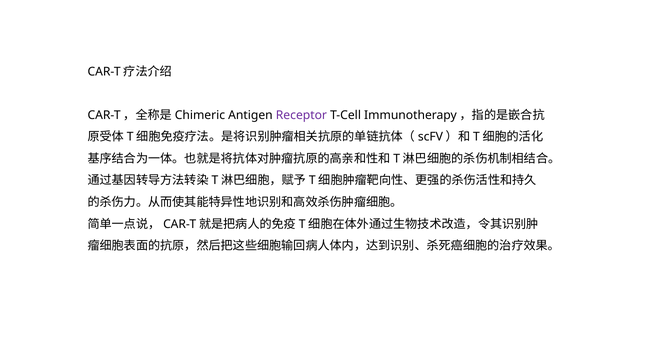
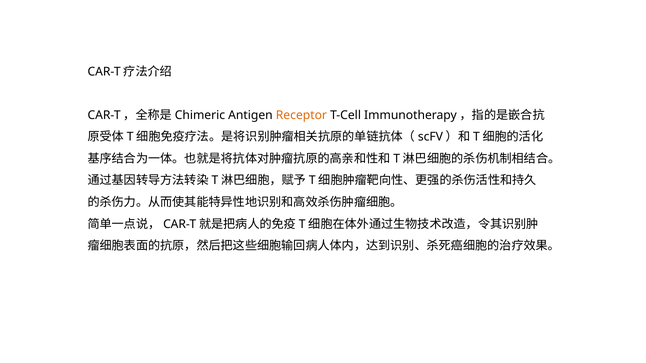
Receptor colour: purple -> orange
